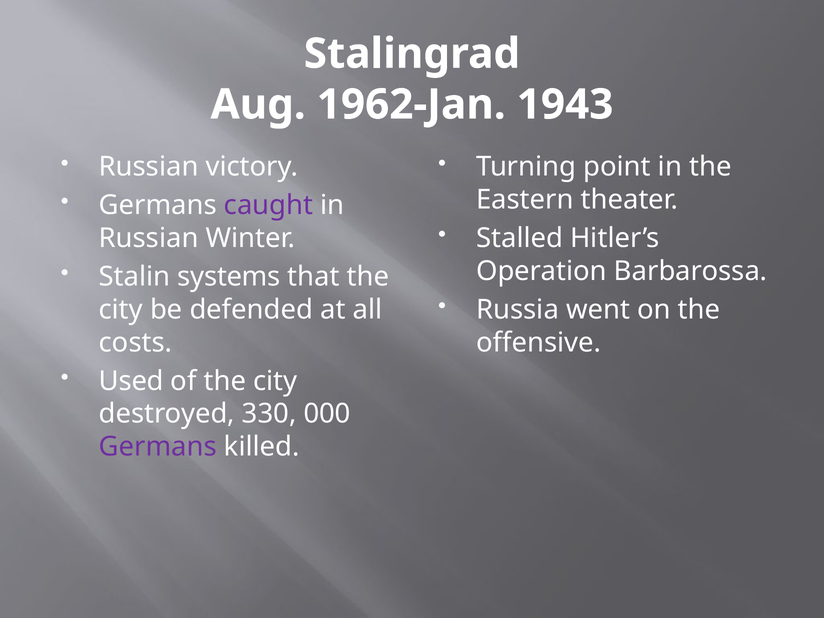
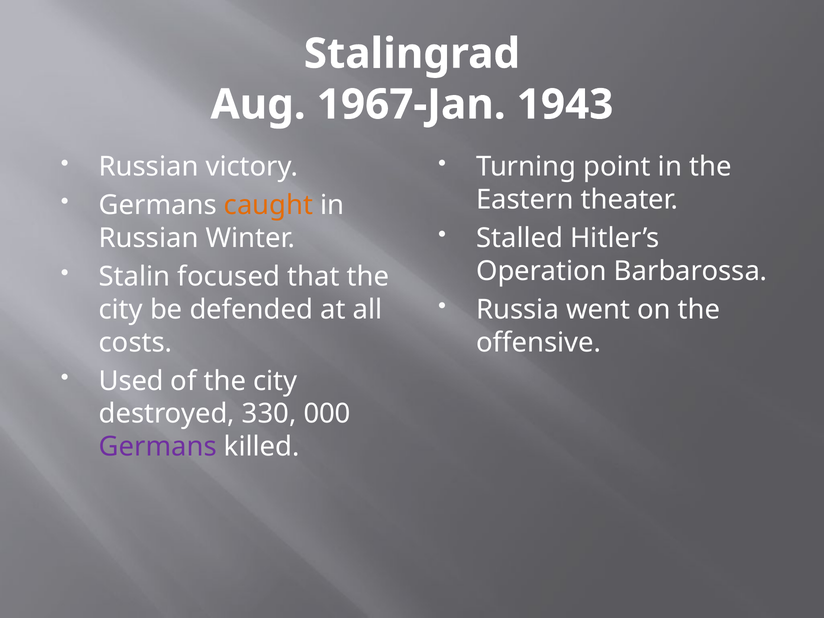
1962-Jan: 1962-Jan -> 1967-Jan
caught colour: purple -> orange
systems: systems -> focused
